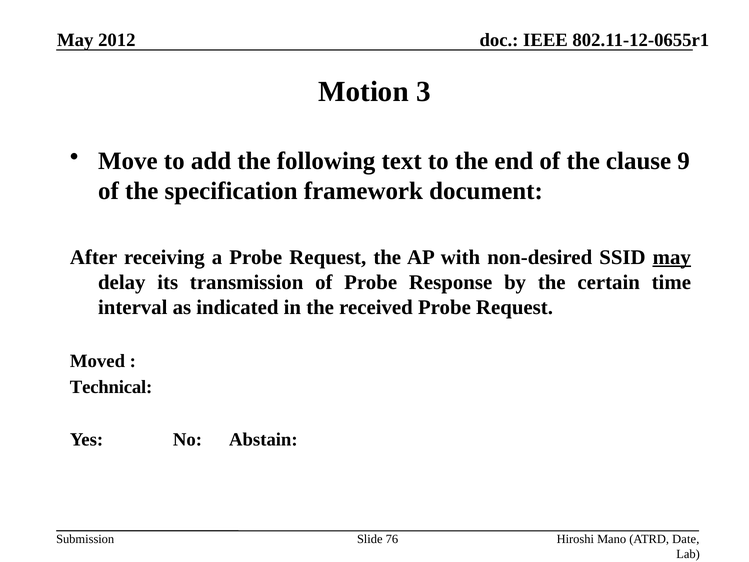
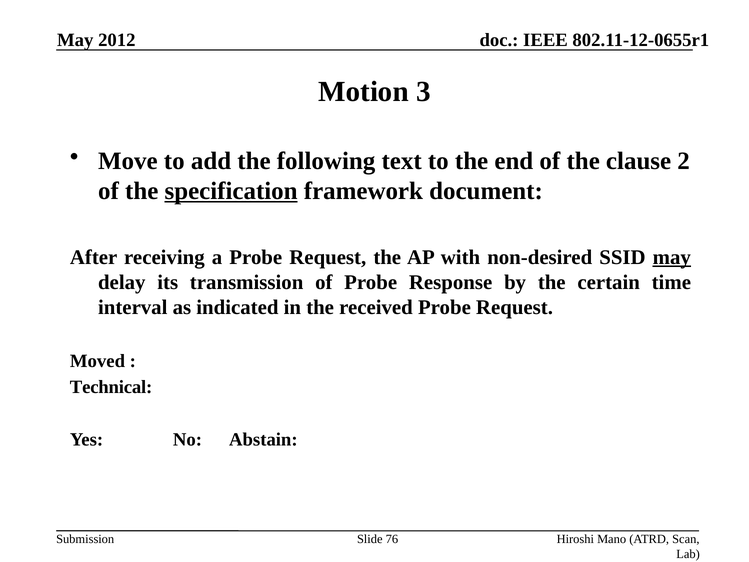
9: 9 -> 2
specification underline: none -> present
Date: Date -> Scan
